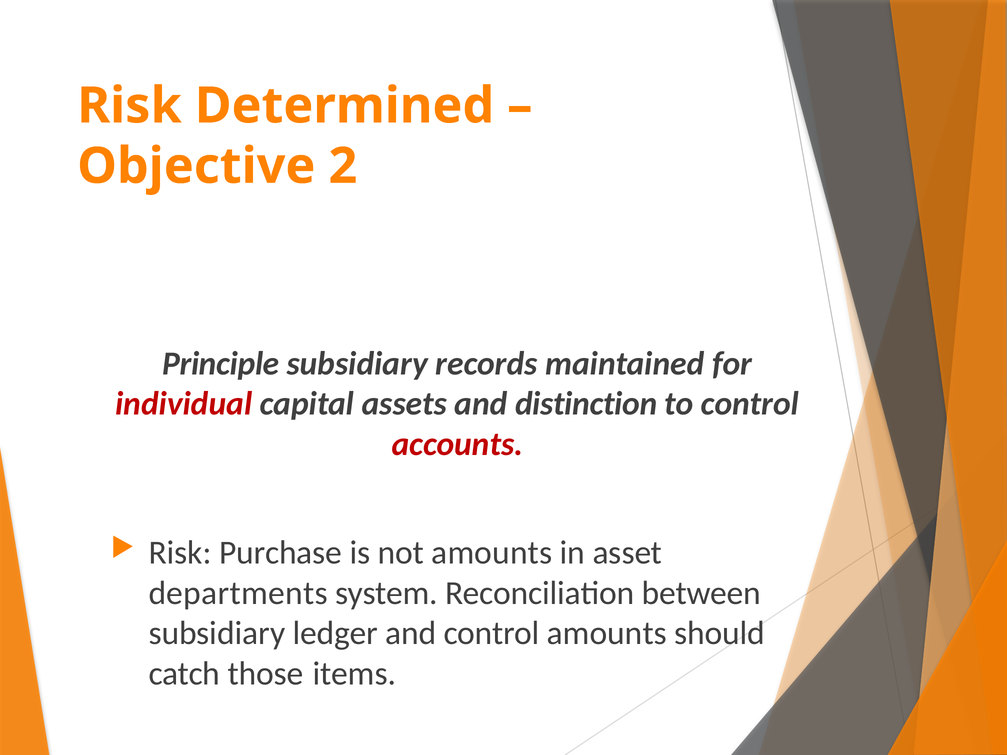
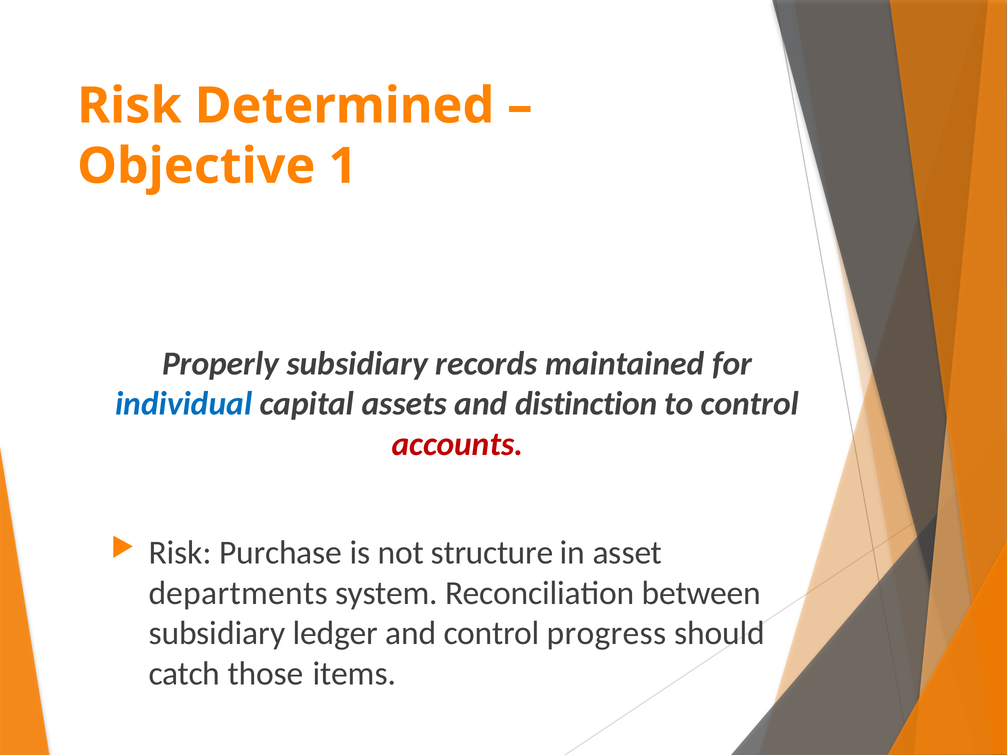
2: 2 -> 1
Principle: Principle -> Properly
individual colour: red -> blue
not amounts: amounts -> structure
control amounts: amounts -> progress
